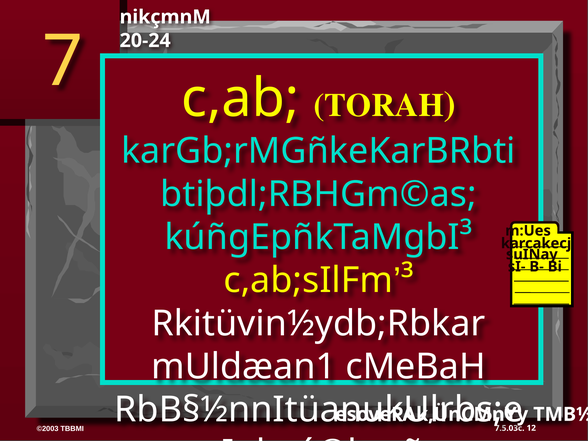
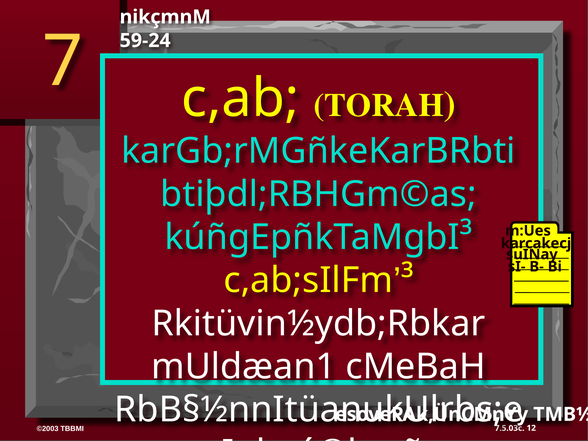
20-24: 20-24 -> 59-24
